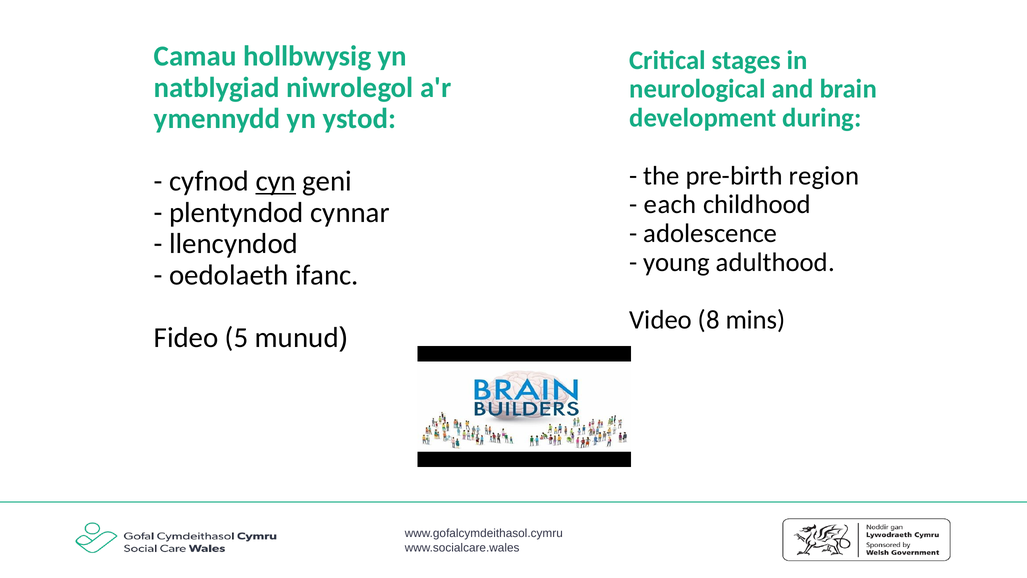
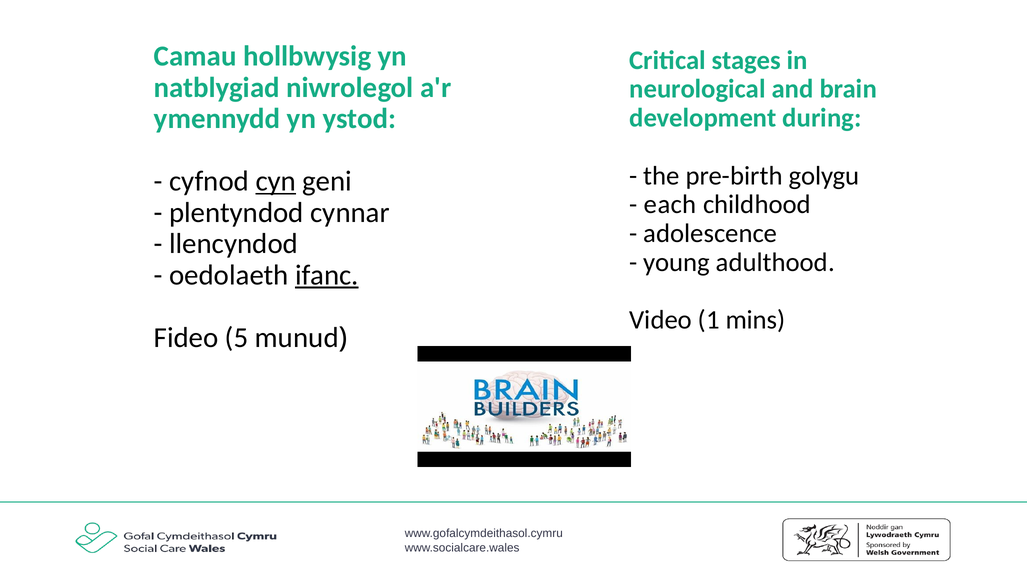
region: region -> golygu
ifanc underline: none -> present
8: 8 -> 1
